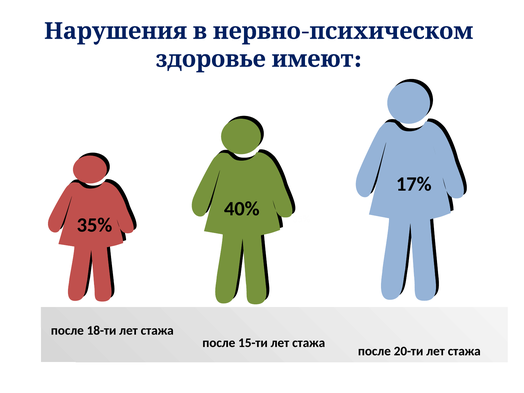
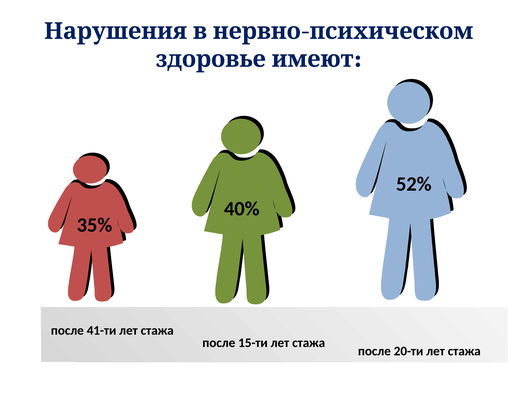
17%: 17% -> 52%
18-ти: 18-ти -> 41-ти
